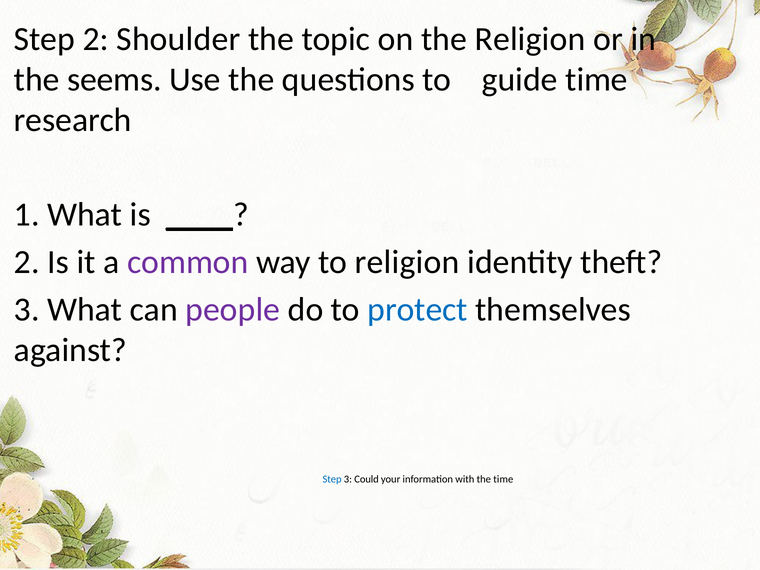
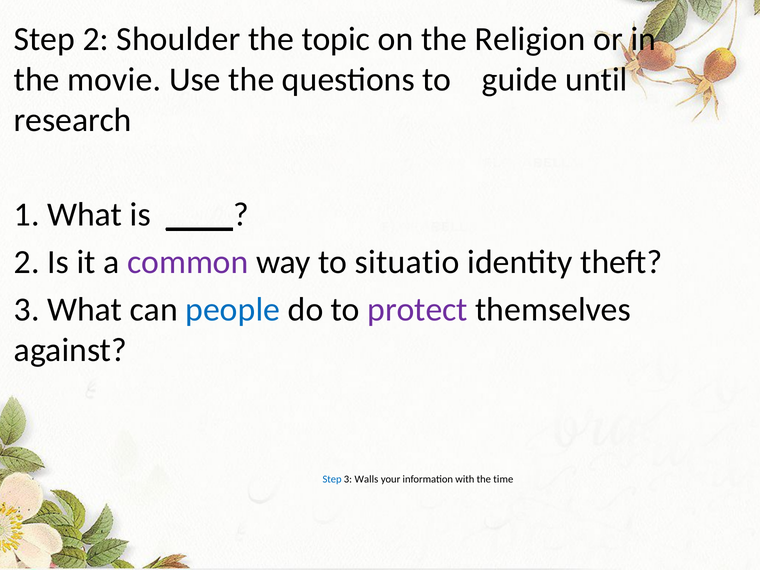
seems: seems -> movie
guide time: time -> until
to religion: religion -> situatio
people colour: purple -> blue
protect colour: blue -> purple
Could: Could -> Walls
